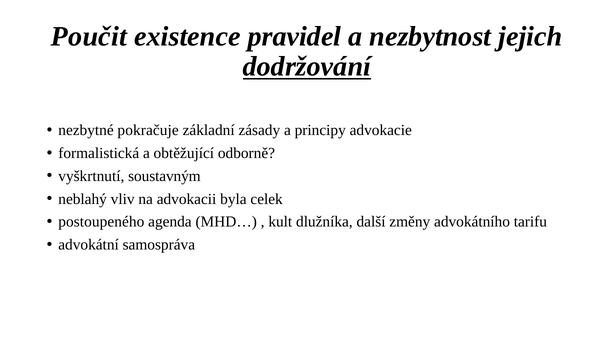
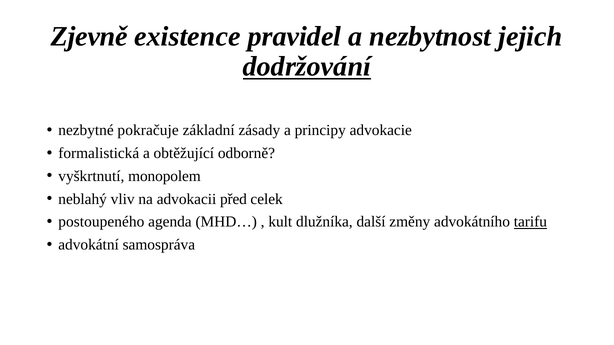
Poučit: Poučit -> Zjevně
soustavným: soustavným -> monopolem
byla: byla -> před
tarifu underline: none -> present
